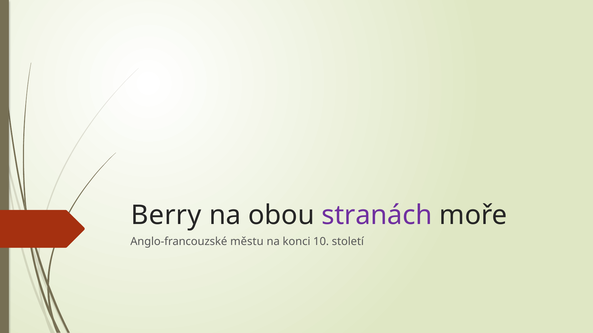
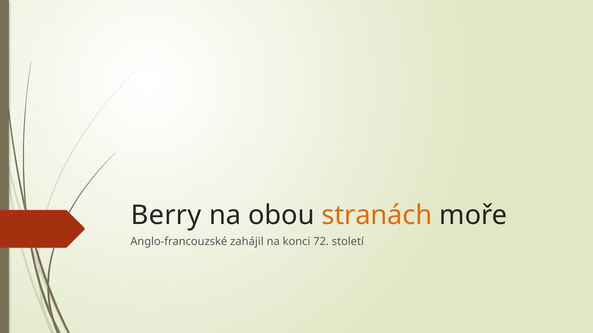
stranách colour: purple -> orange
městu: městu -> zahájil
10: 10 -> 72
